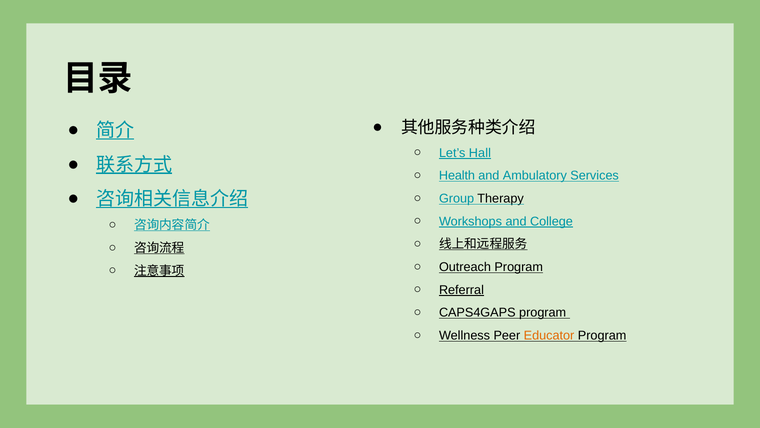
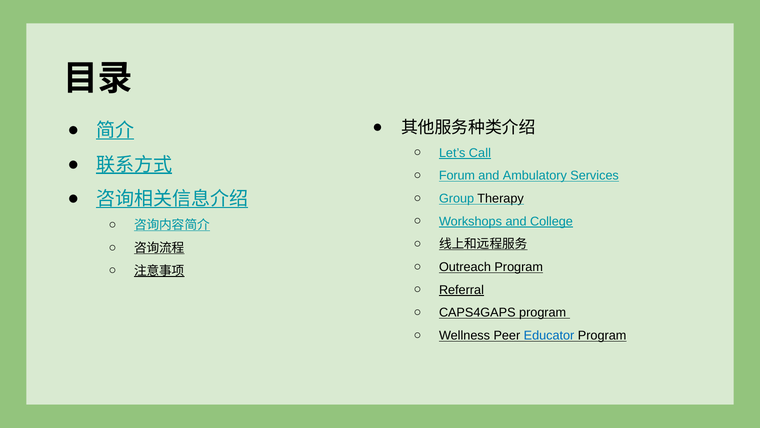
Hall: Hall -> Call
Health: Health -> Forum
Educator colour: orange -> blue
